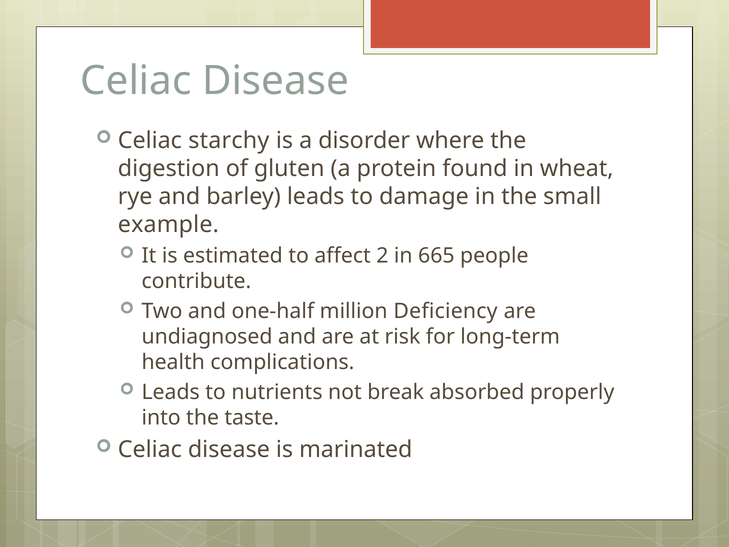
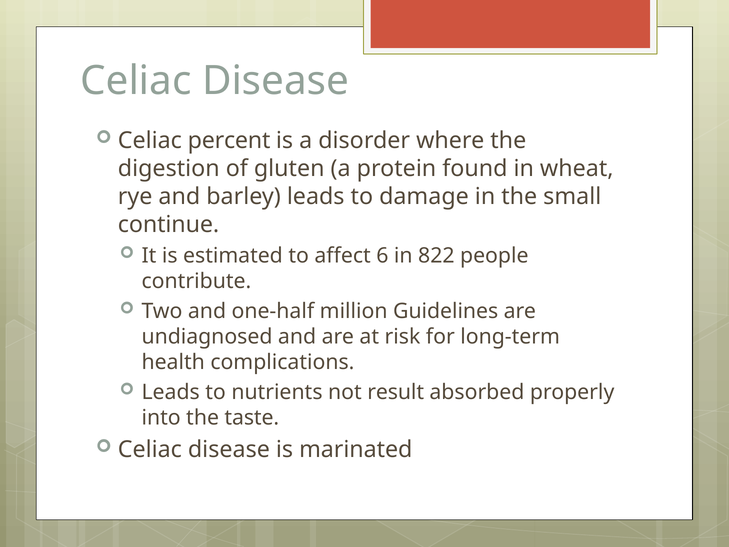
starchy: starchy -> percent
example: example -> continue
2: 2 -> 6
665: 665 -> 822
Deficiency: Deficiency -> Guidelines
break: break -> result
